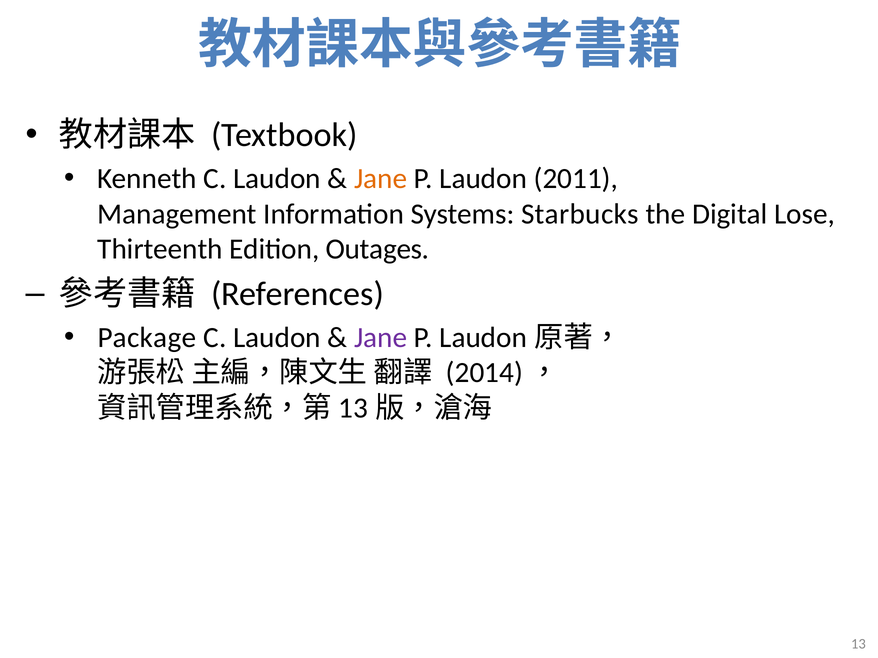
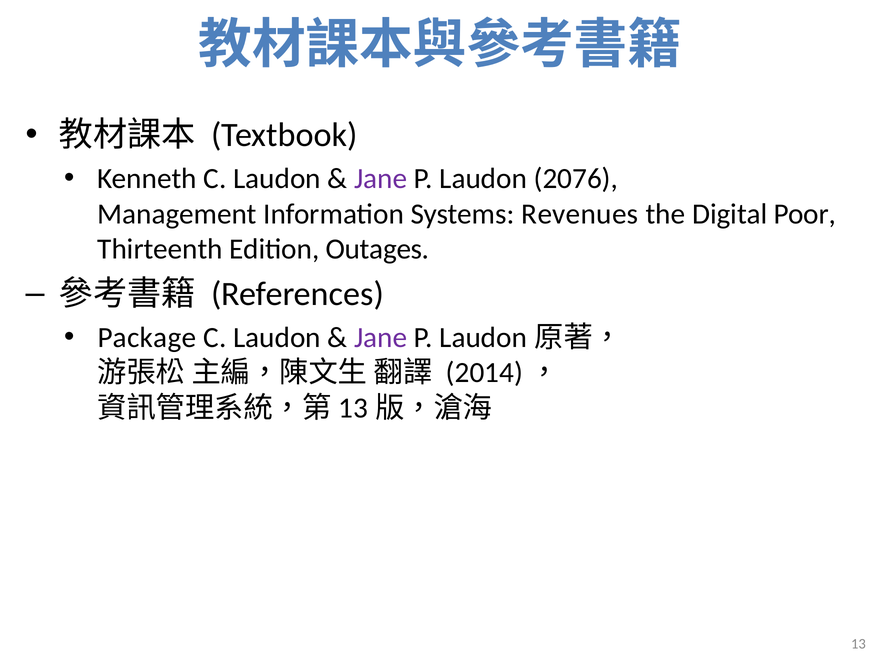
Jane at (381, 179) colour: orange -> purple
2011: 2011 -> 2076
Starbucks: Starbucks -> Revenues
Lose: Lose -> Poor
